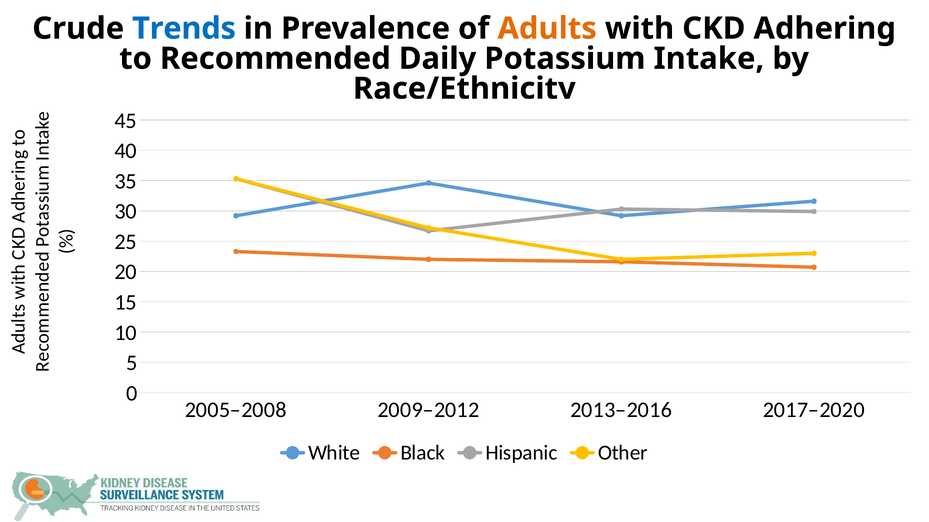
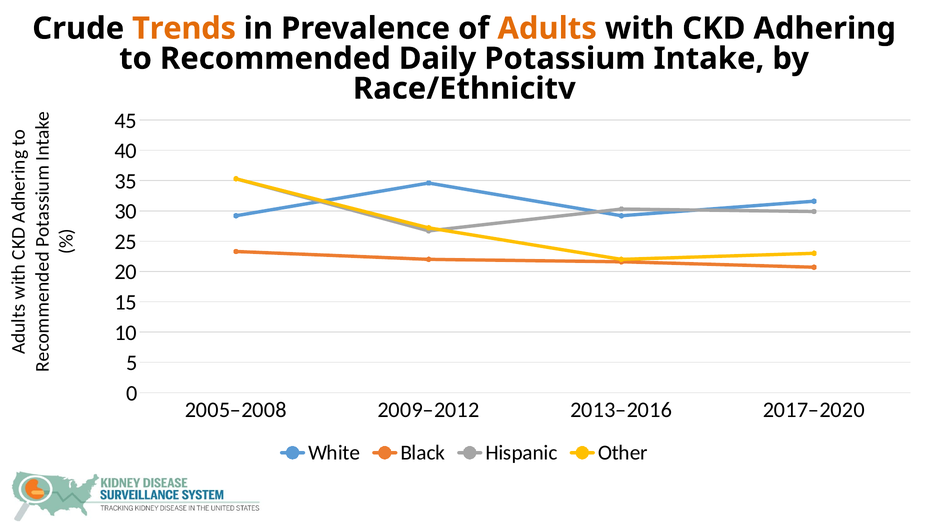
Trends colour: blue -> orange
